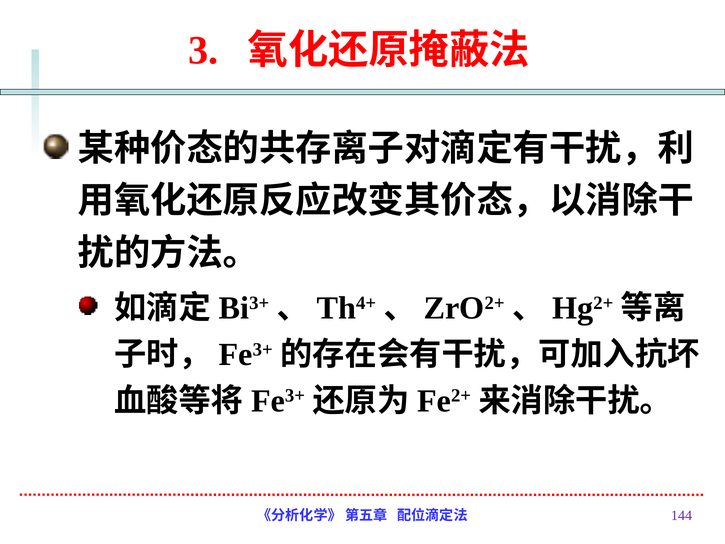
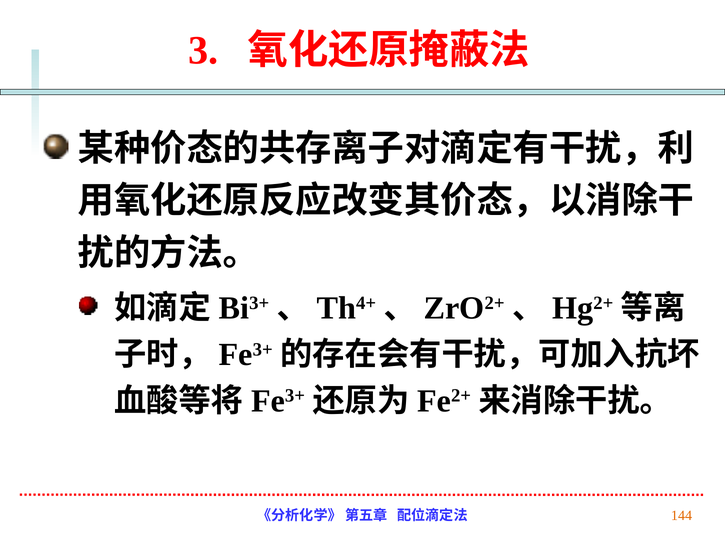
144 colour: purple -> orange
